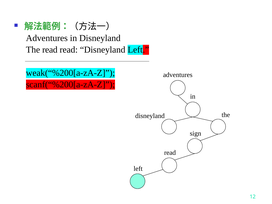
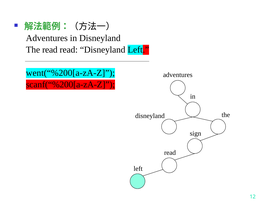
weak(“%200[a-zA-Z: weak(“%200[a-zA-Z -> went(“%200[a-zA-Z
